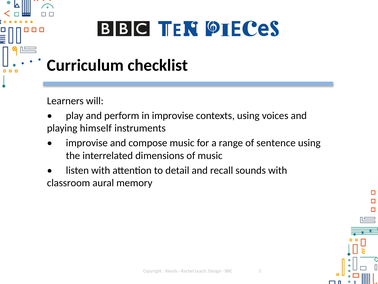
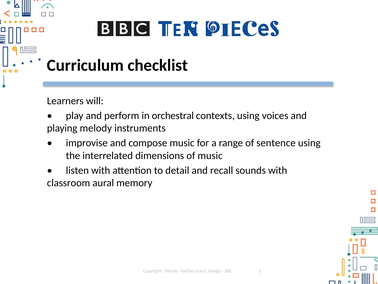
in improvise: improvise -> orchestral
himself: himself -> melody
